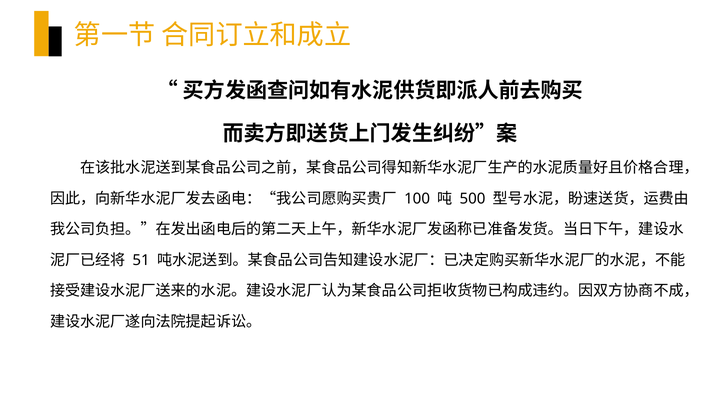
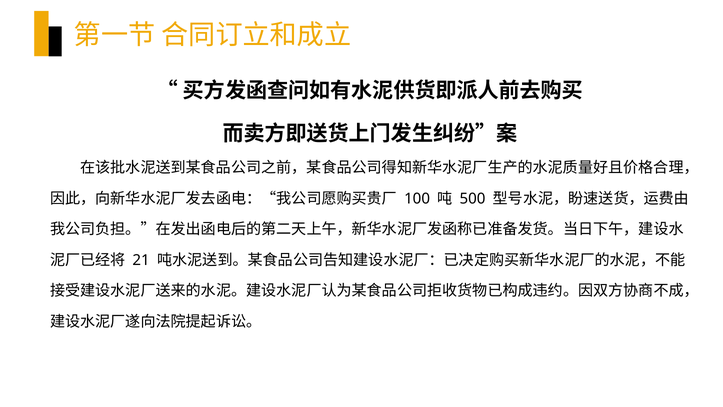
51: 51 -> 21
